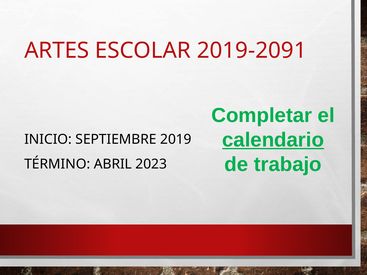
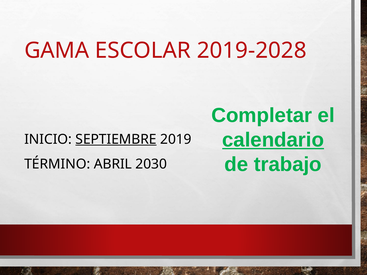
ARTES: ARTES -> GAMA
2019-2091: 2019-2091 -> 2019-2028
SEPTIEMBRE underline: none -> present
2023: 2023 -> 2030
